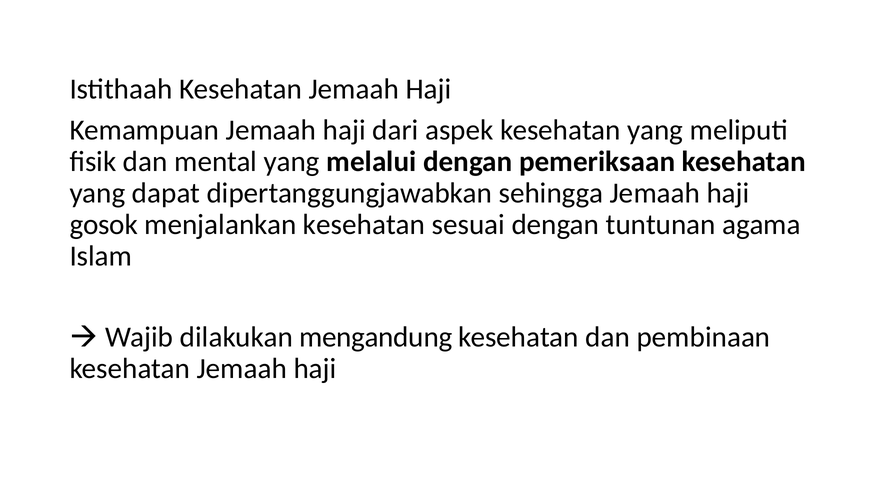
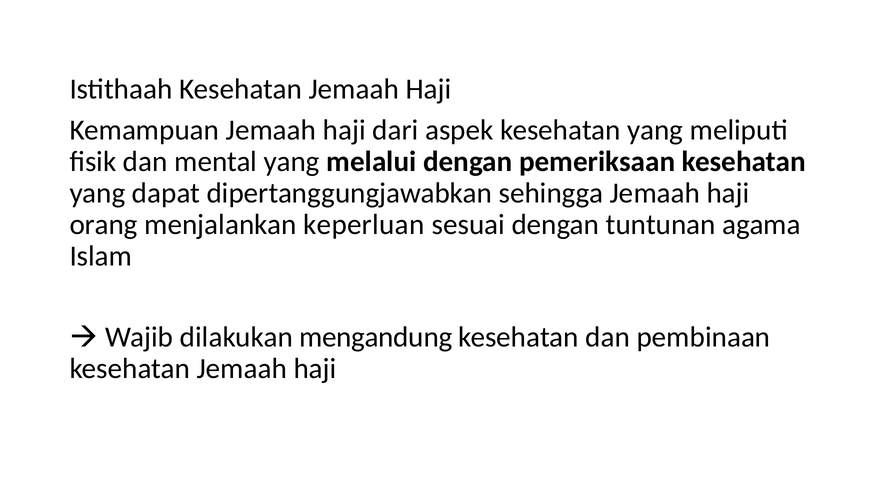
gosok: gosok -> orang
menjalankan kesehatan: kesehatan -> keperluan
